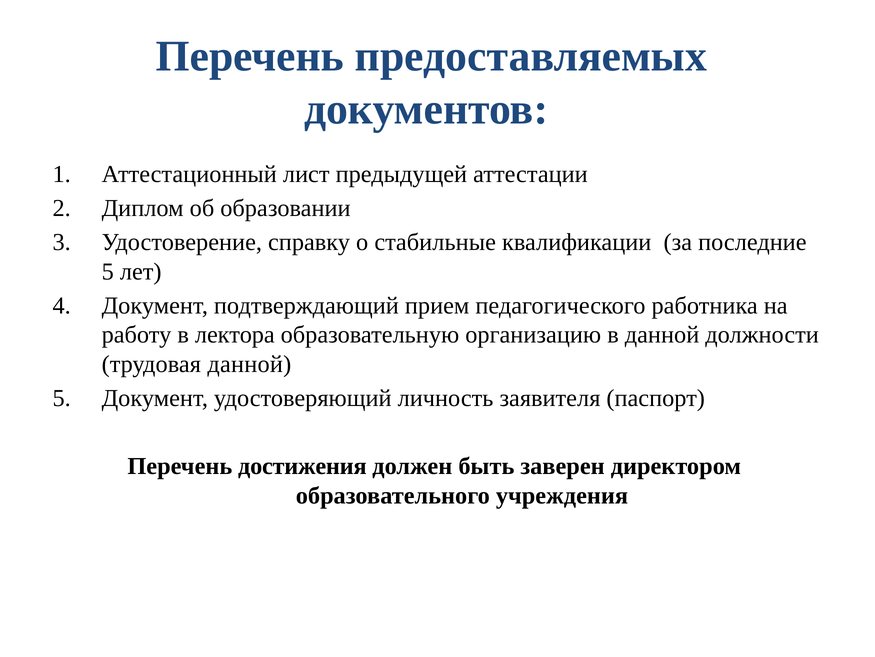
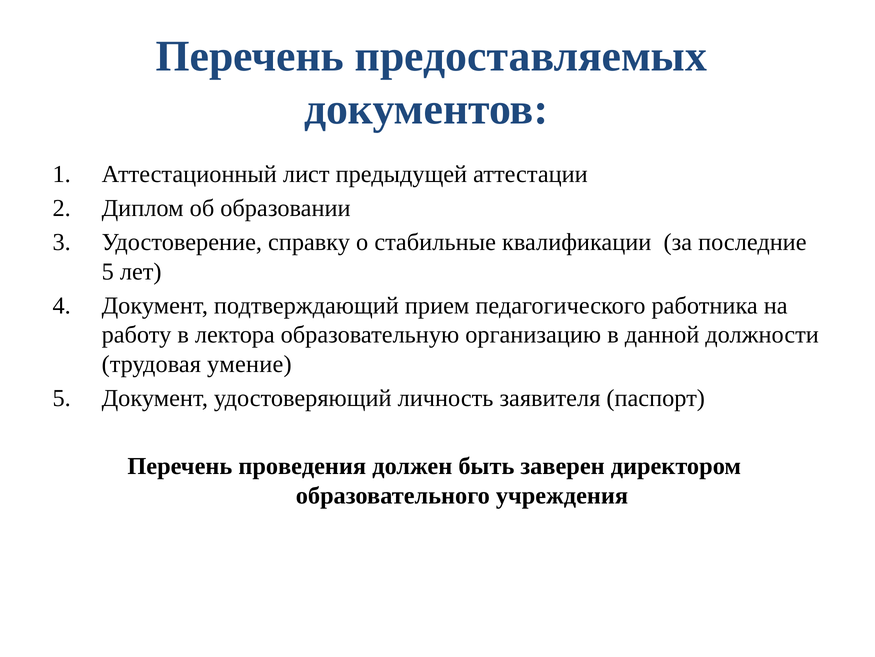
трудовая данной: данной -> умение
достижения: достижения -> проведения
